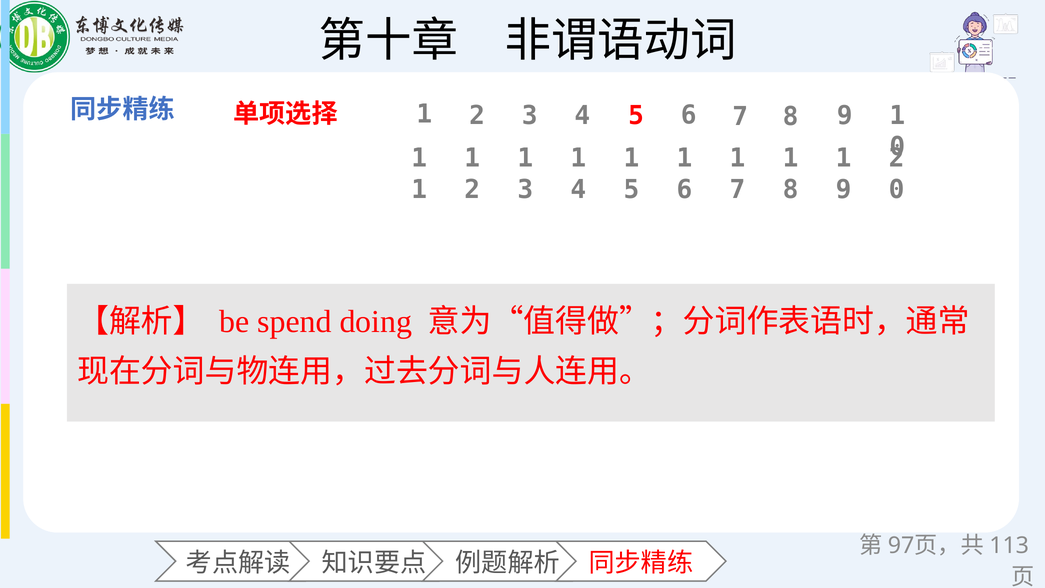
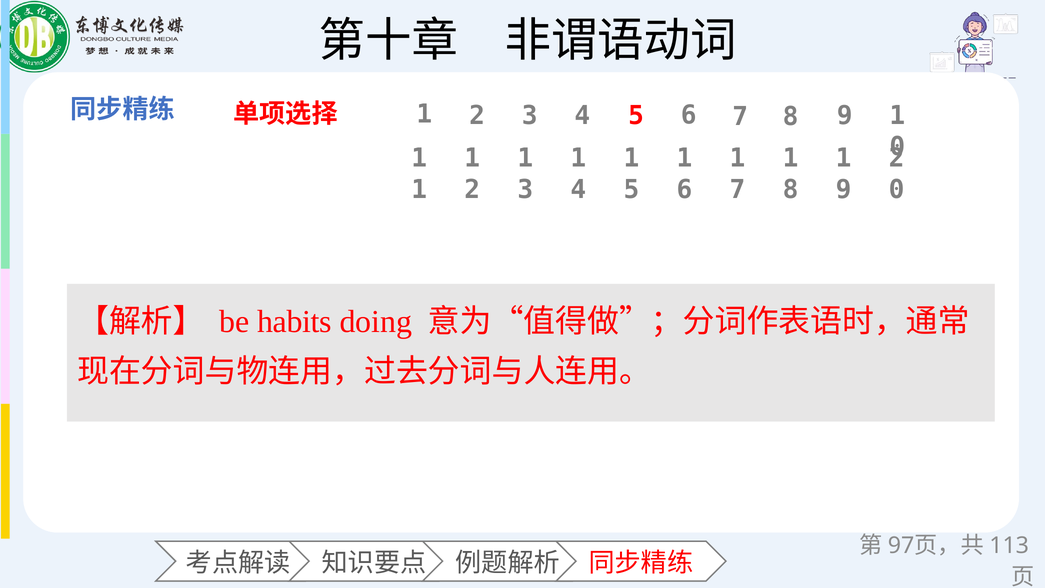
spend: spend -> habits
